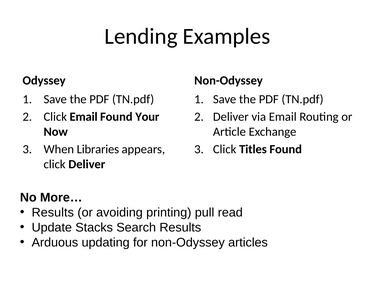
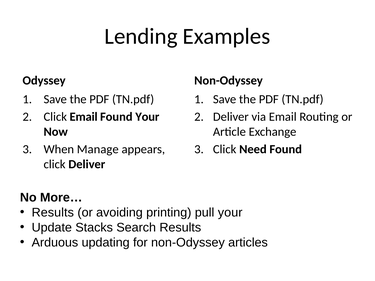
Libraries: Libraries -> Manage
Titles: Titles -> Need
pull read: read -> your
